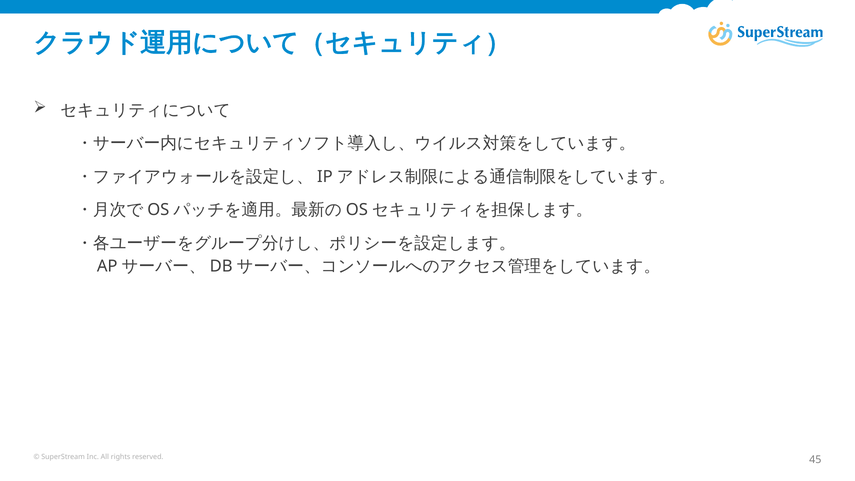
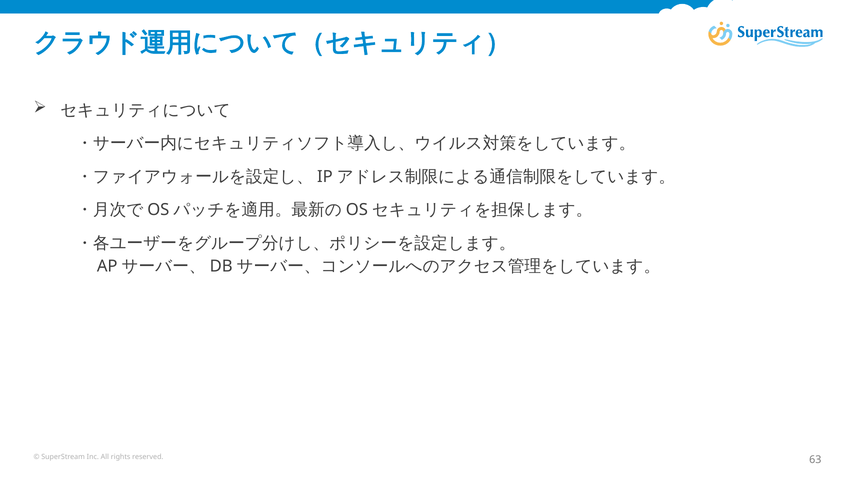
45: 45 -> 63
